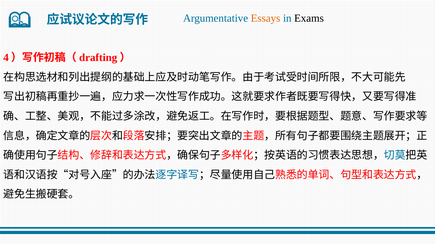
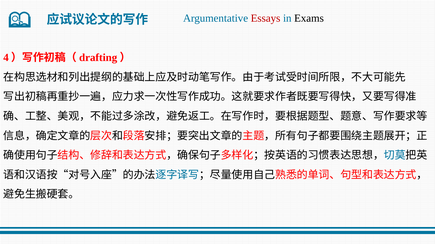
Essays colour: orange -> red
